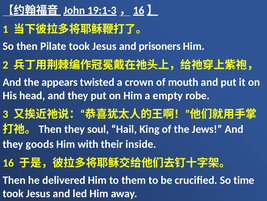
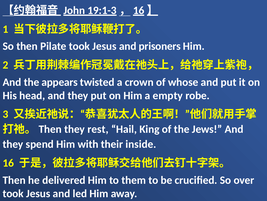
mouth: mouth -> whose
soul: soul -> rest
goods: goods -> spend
time: time -> over
